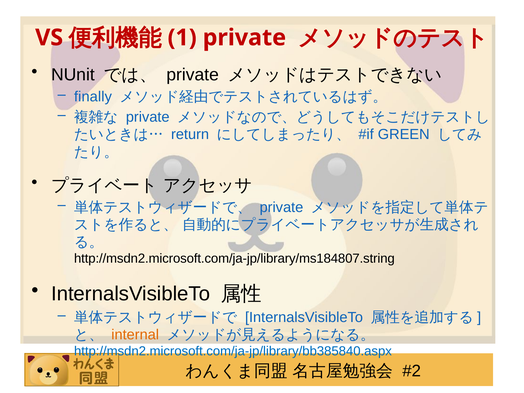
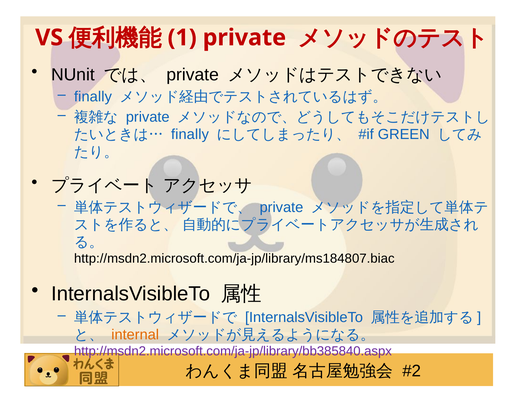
return at (190, 134): return -> finally
http://msdn2.microsoft.com/ja-jp/library/ms184807.string: http://msdn2.microsoft.com/ja-jp/library/ms184807.string -> http://msdn2.microsoft.com/ja-jp/library/ms184807.biac
http://msdn2.microsoft.com/ja-jp/library/bb385840.aspx colour: blue -> purple
